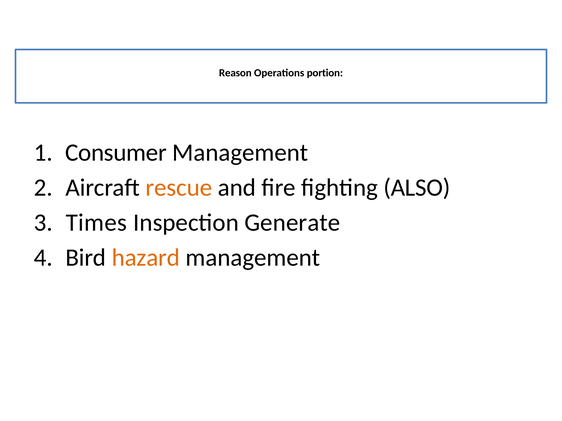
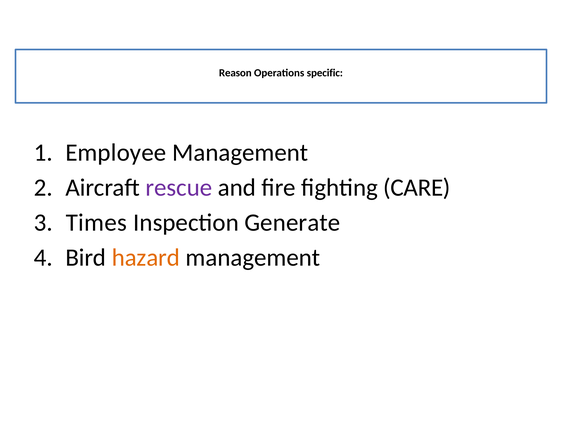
portion: portion -> specific
Consumer: Consumer -> Employee
rescue colour: orange -> purple
ALSO: ALSO -> CARE
